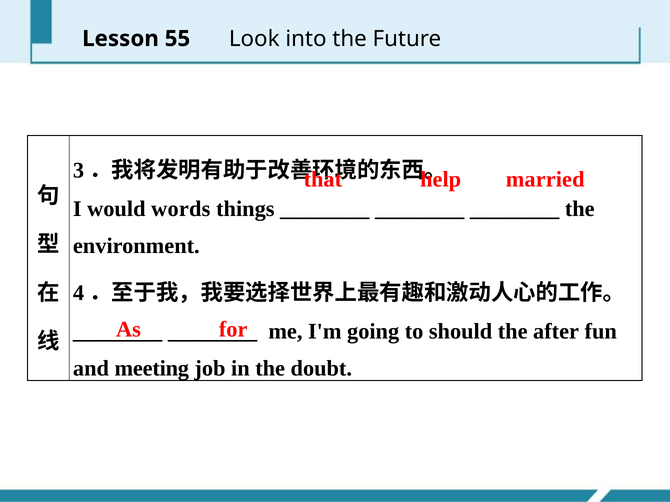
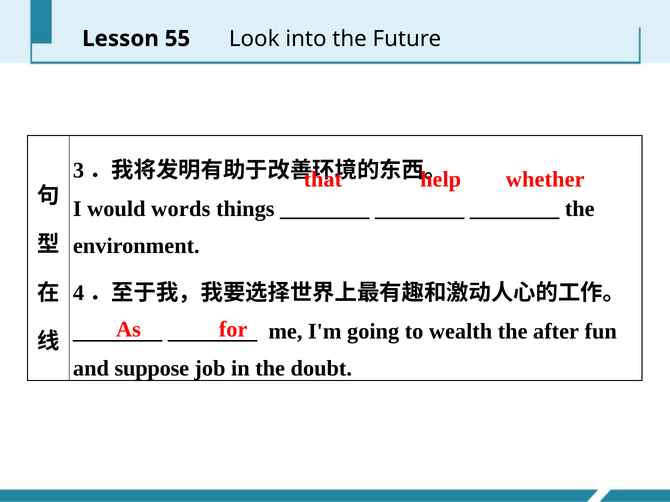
married: married -> whether
should: should -> wealth
meeting: meeting -> suppose
